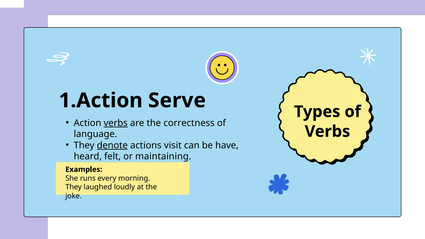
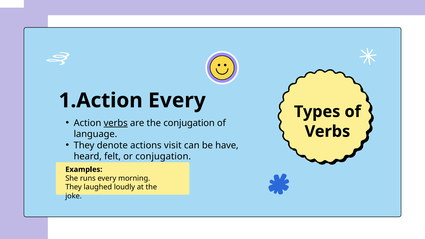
1.Action Serve: Serve -> Every
the correctness: correctness -> conjugation
denote underline: present -> none
or maintaining: maintaining -> conjugation
